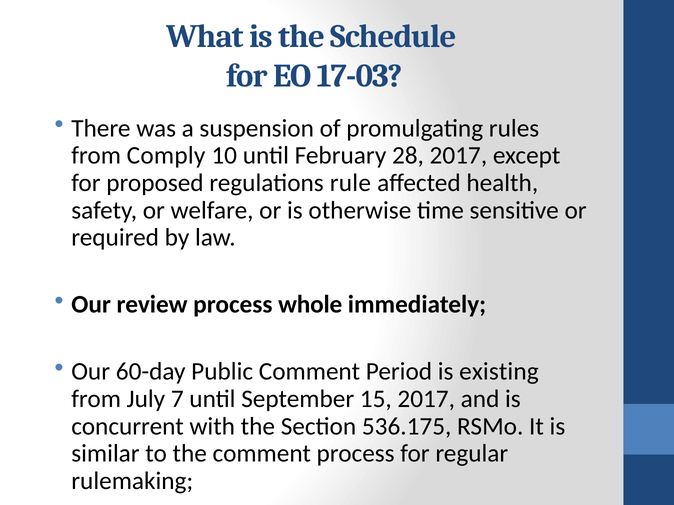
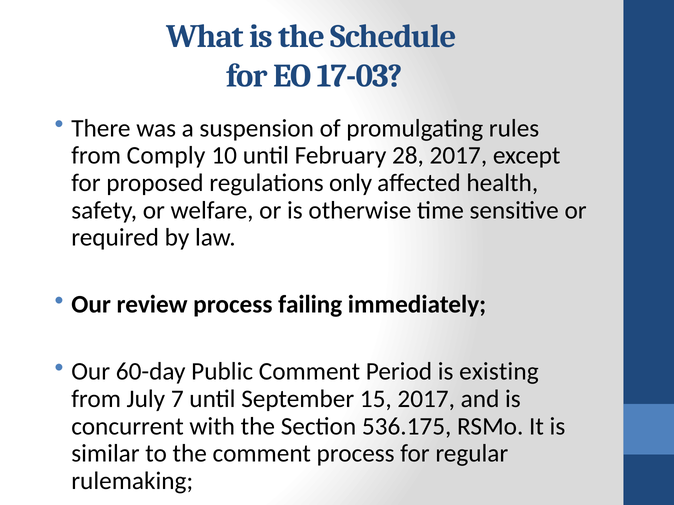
rule: rule -> only
whole: whole -> failing
